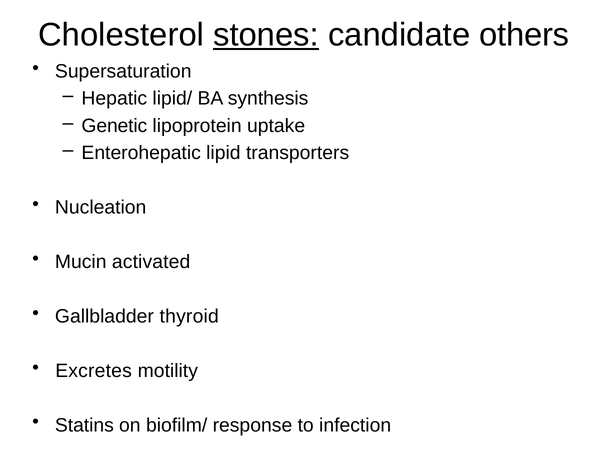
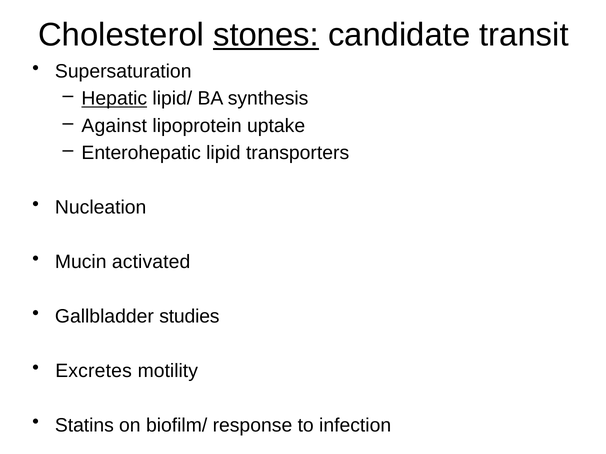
others: others -> transit
Hepatic underline: none -> present
Genetic: Genetic -> Against
thyroid: thyroid -> studies
